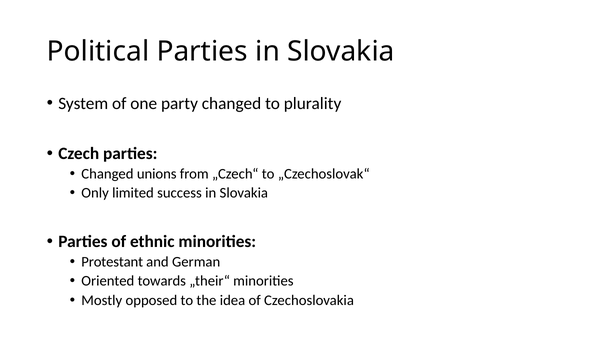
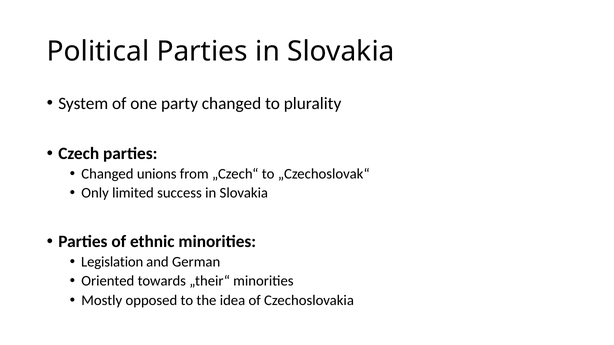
Protestant: Protestant -> Legislation
